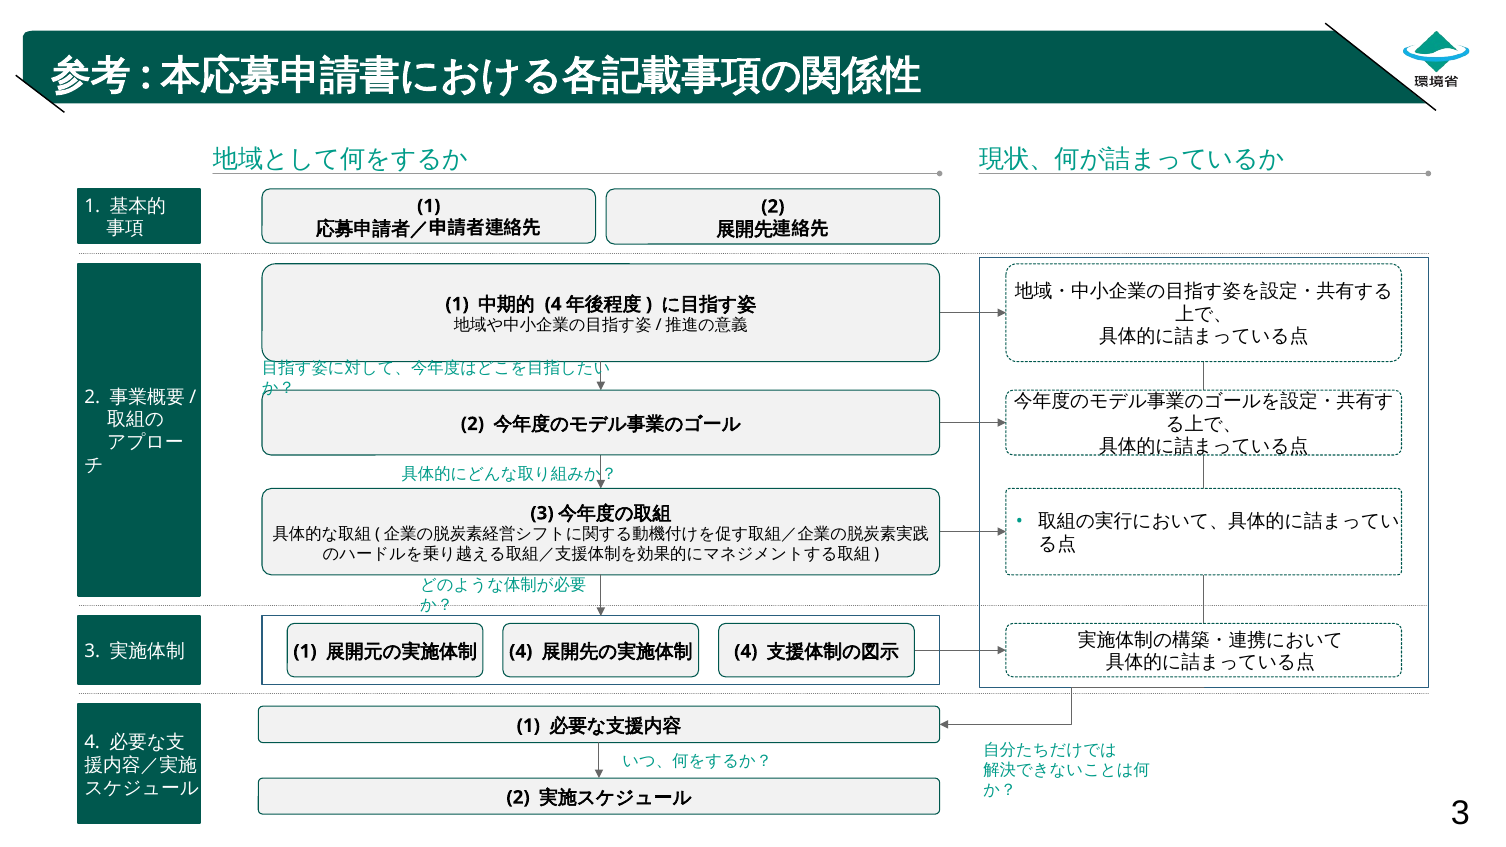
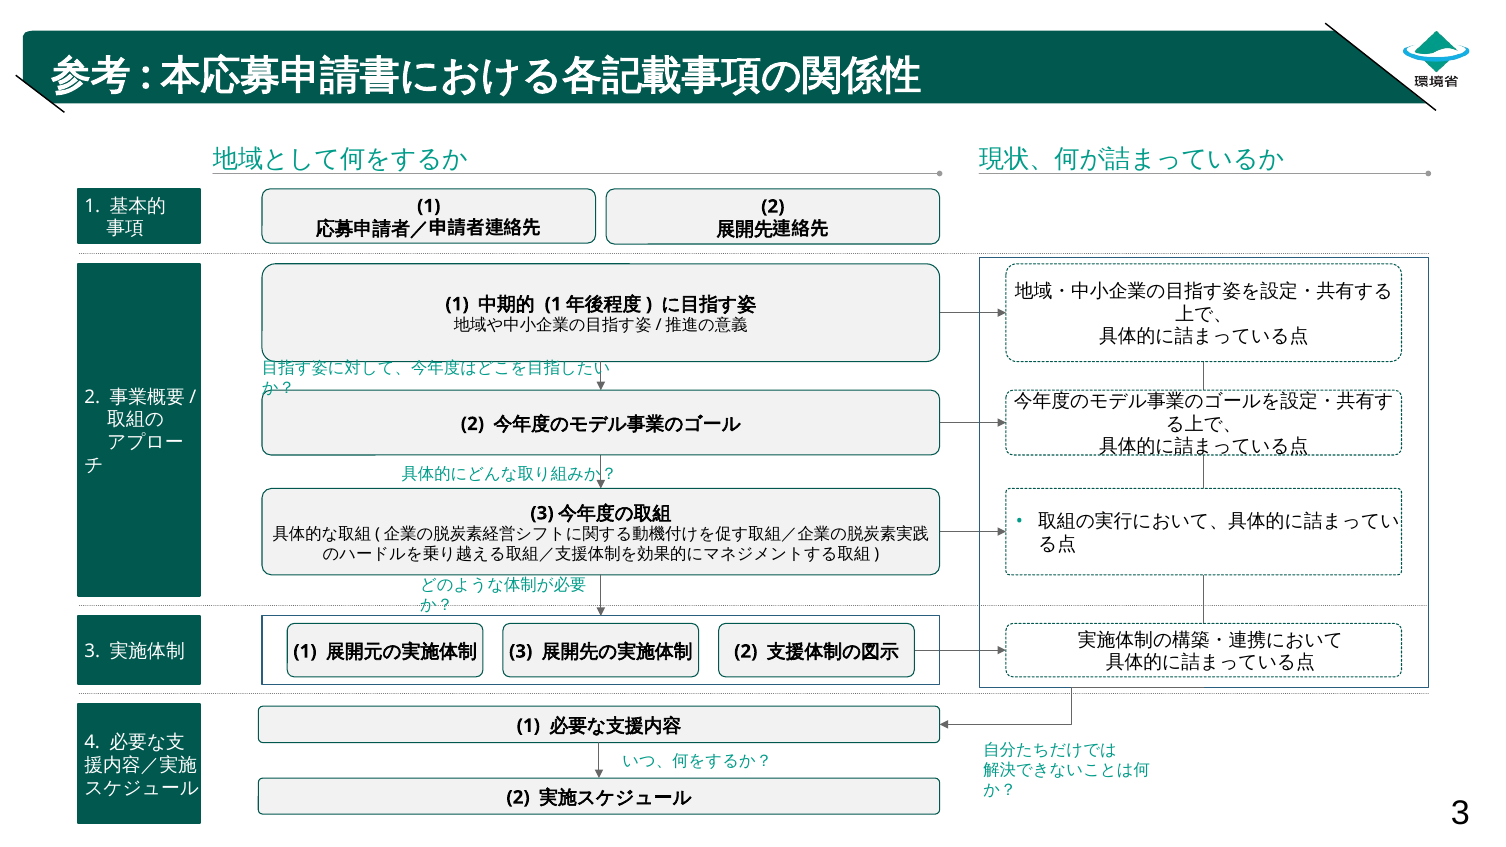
4 at (553, 304): 4 -> 1
4 at (521, 652): 4 -> 3
4 at (746, 652): 4 -> 2
